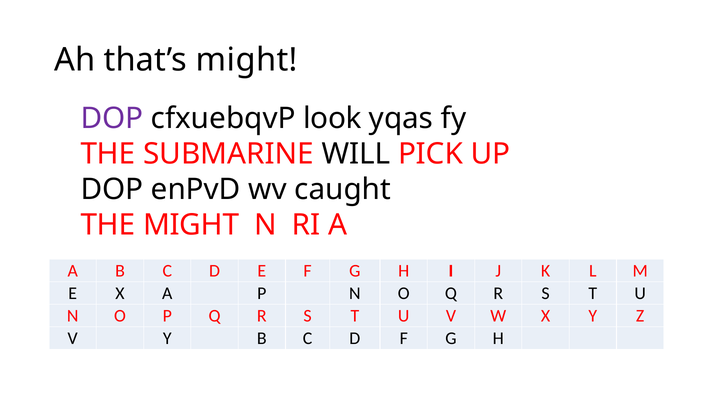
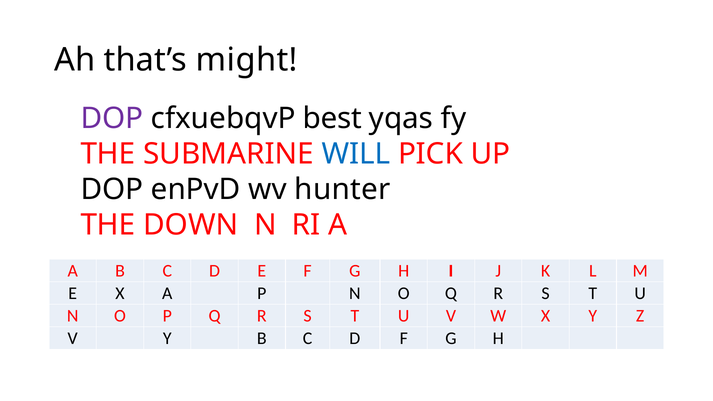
look: look -> best
WILL colour: black -> blue
caught: caught -> hunter
THE MIGHT: MIGHT -> DOWN
